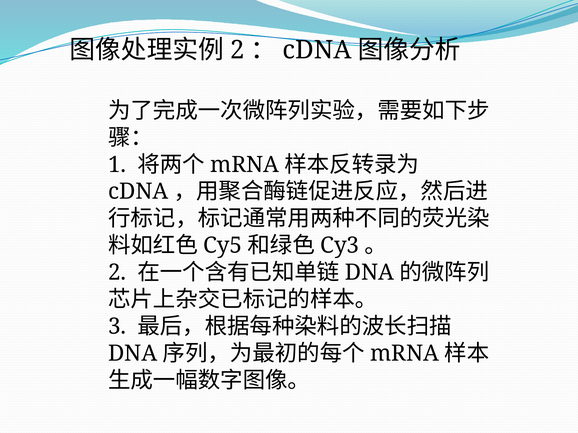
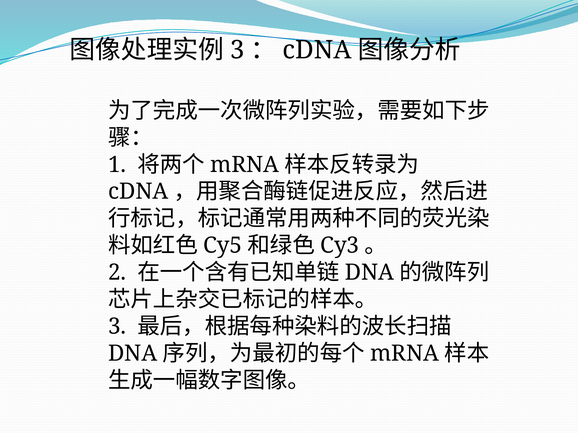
2 at (237, 50): 2 -> 3
